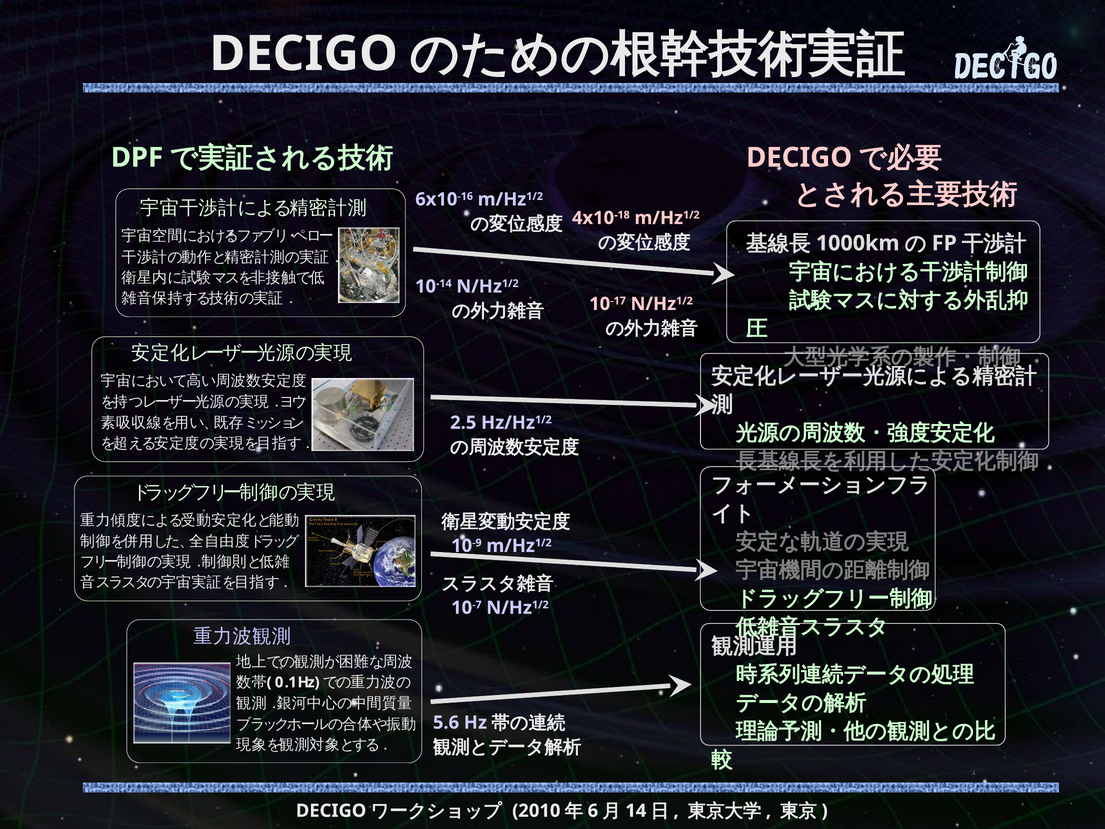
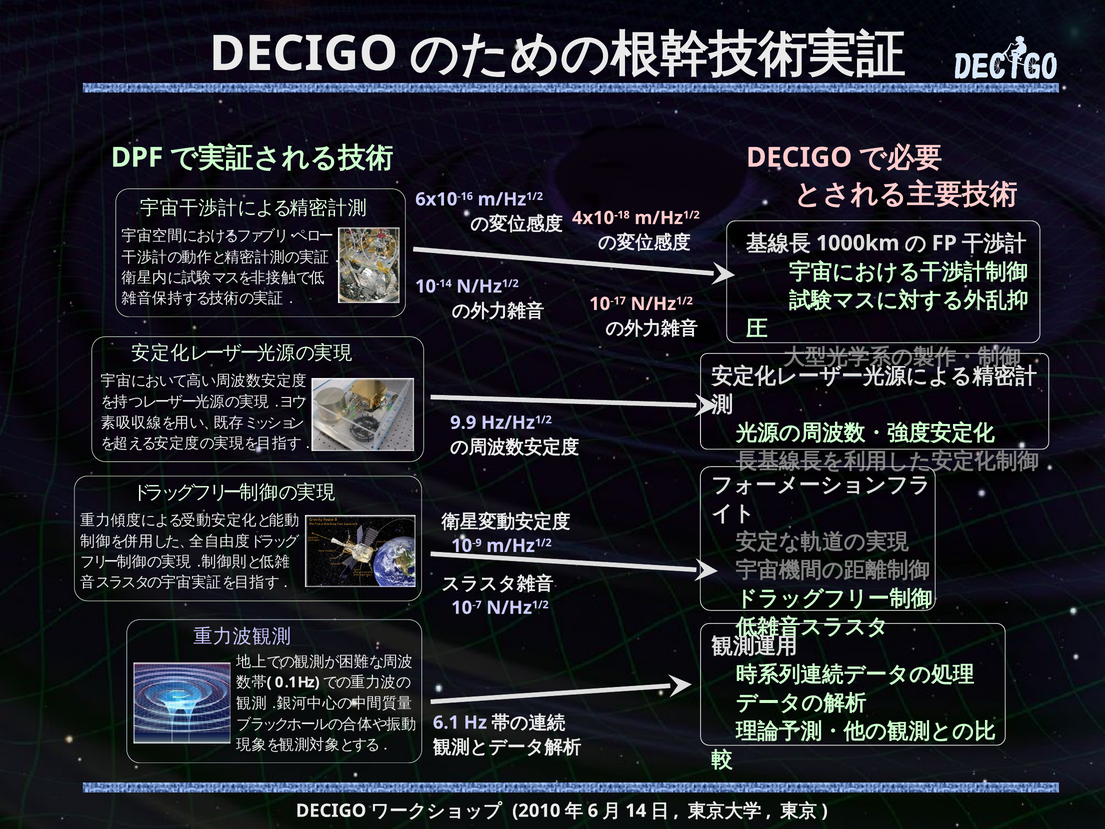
2.5: 2.5 -> 9.9
5.6: 5.6 -> 6.1
